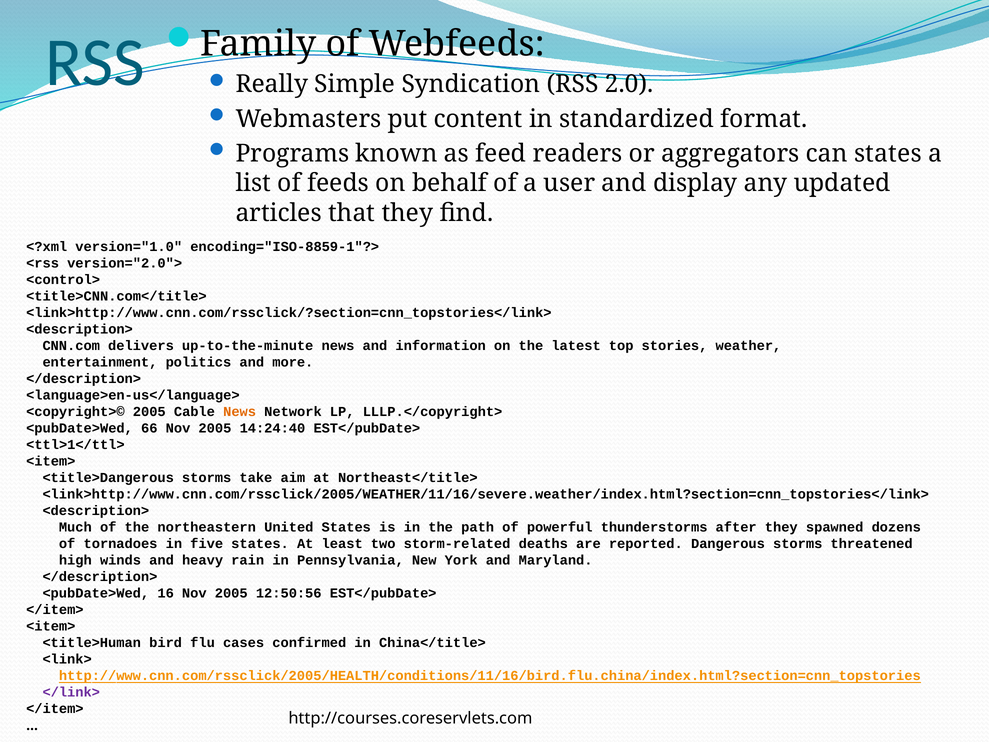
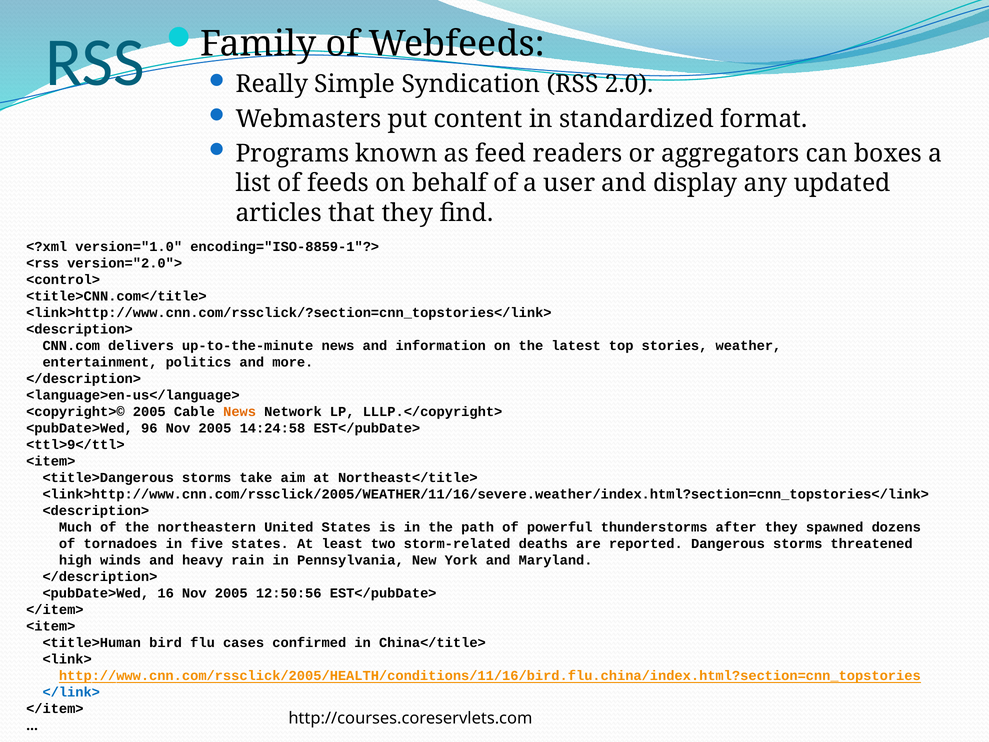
can states: states -> boxes
66: 66 -> 96
14:24:40: 14:24:40 -> 14:24:58
<ttl>1</ttl>: <ttl>1</ttl> -> <ttl>9</ttl>
</link> colour: purple -> blue
